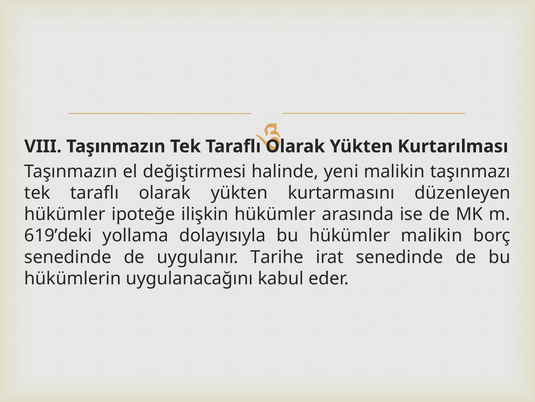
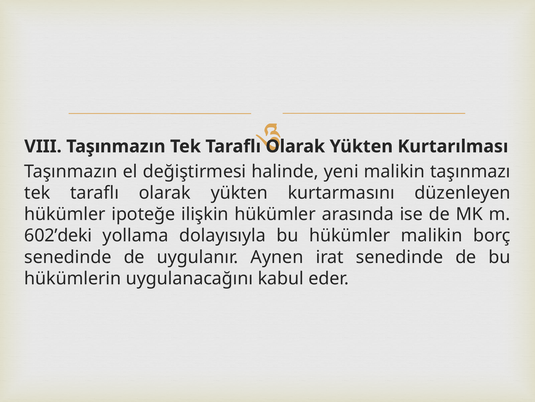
619’deki: 619’deki -> 602’deki
Tarihe: Tarihe -> Aynen
